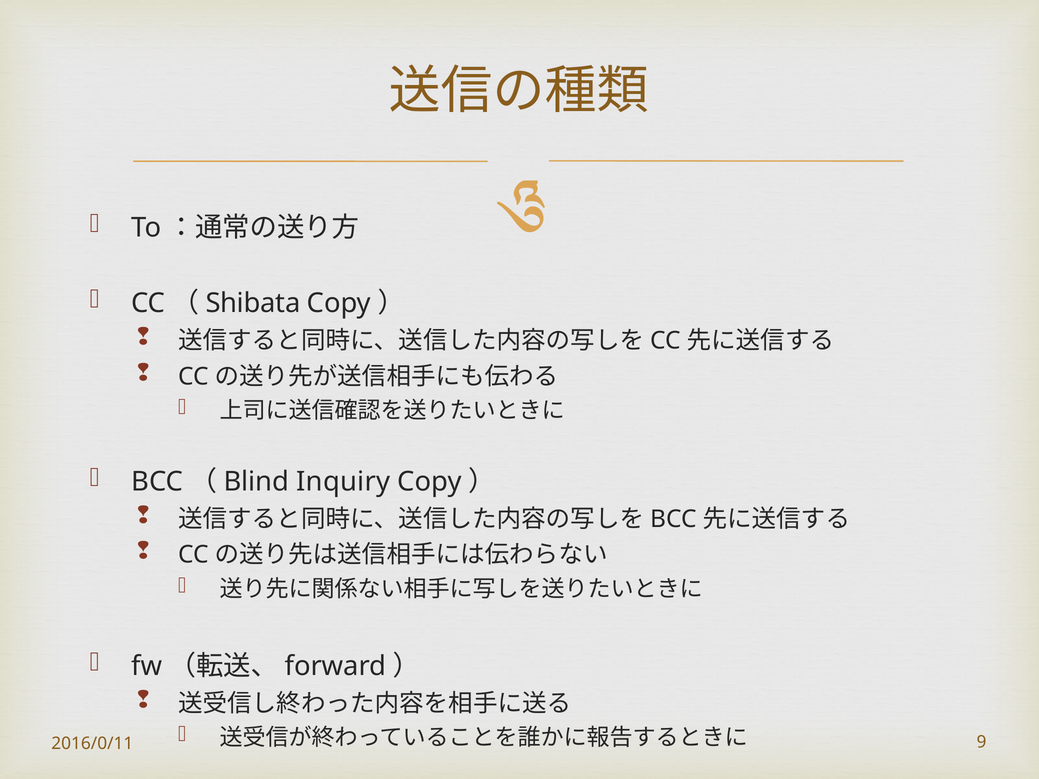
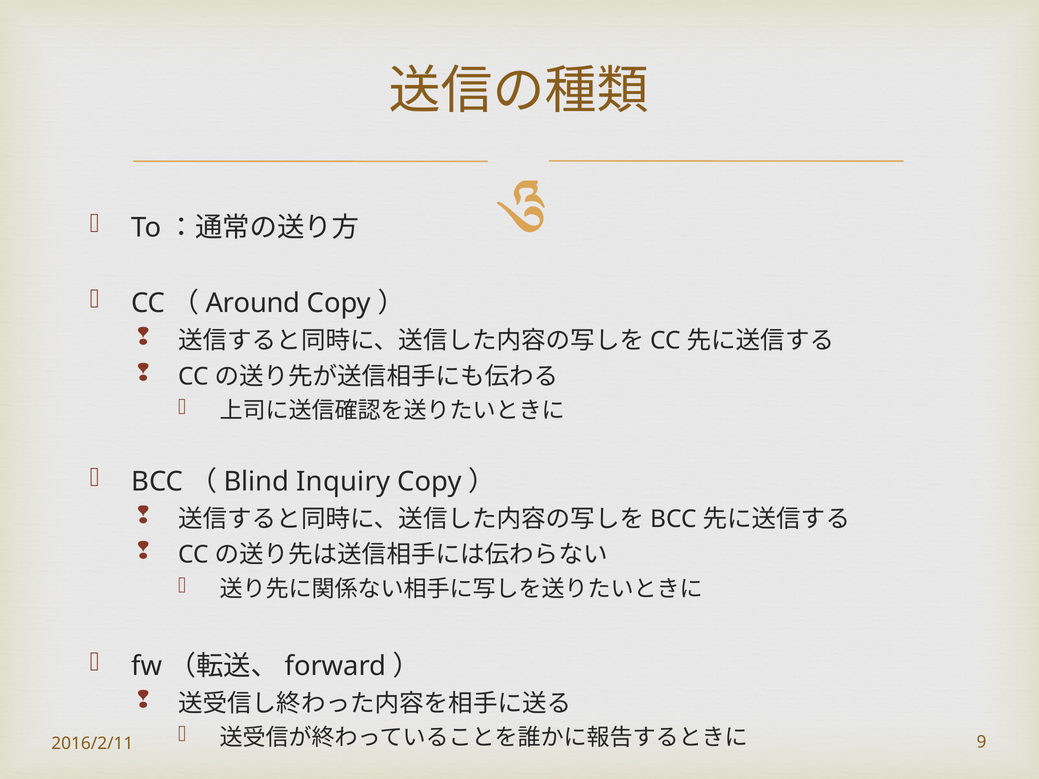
Shibata: Shibata -> Around
2016/0/11: 2016/0/11 -> 2016/2/11
